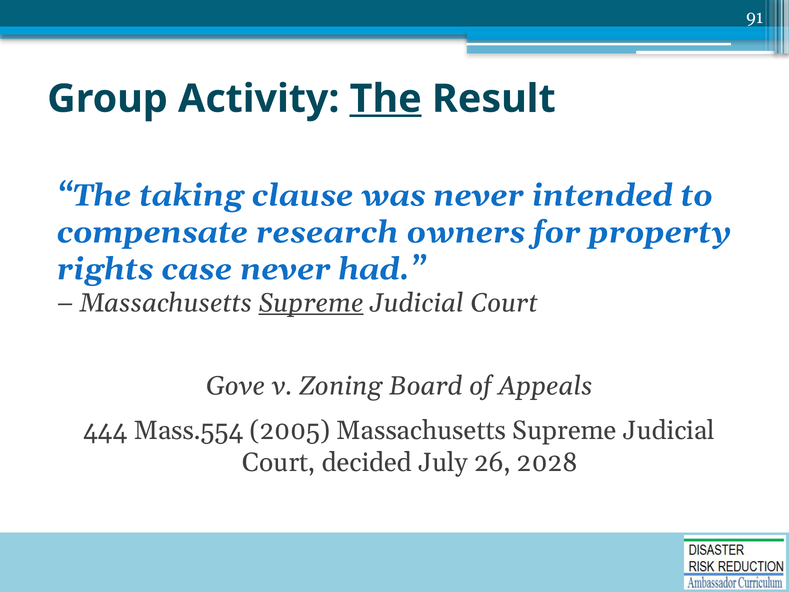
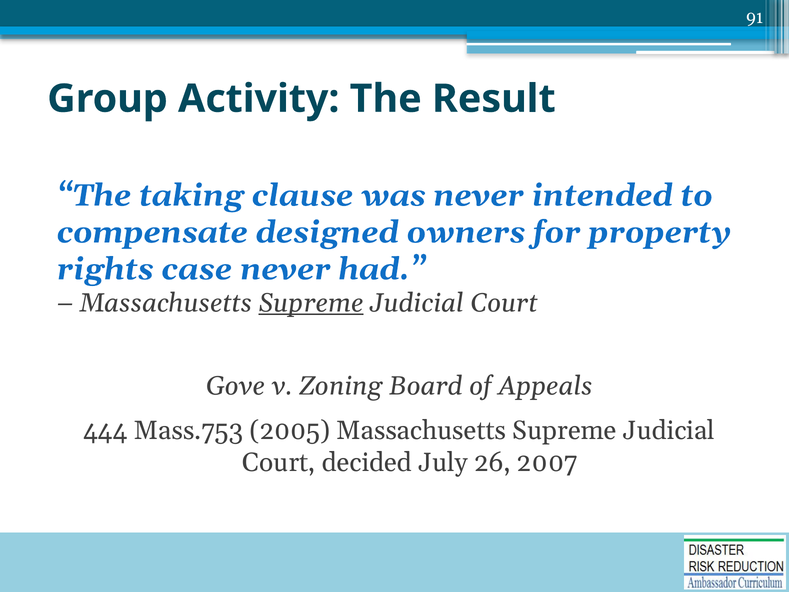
The at (386, 99) underline: present -> none
research: research -> designed
Mass.554: Mass.554 -> Mass.753
2028: 2028 -> 2007
